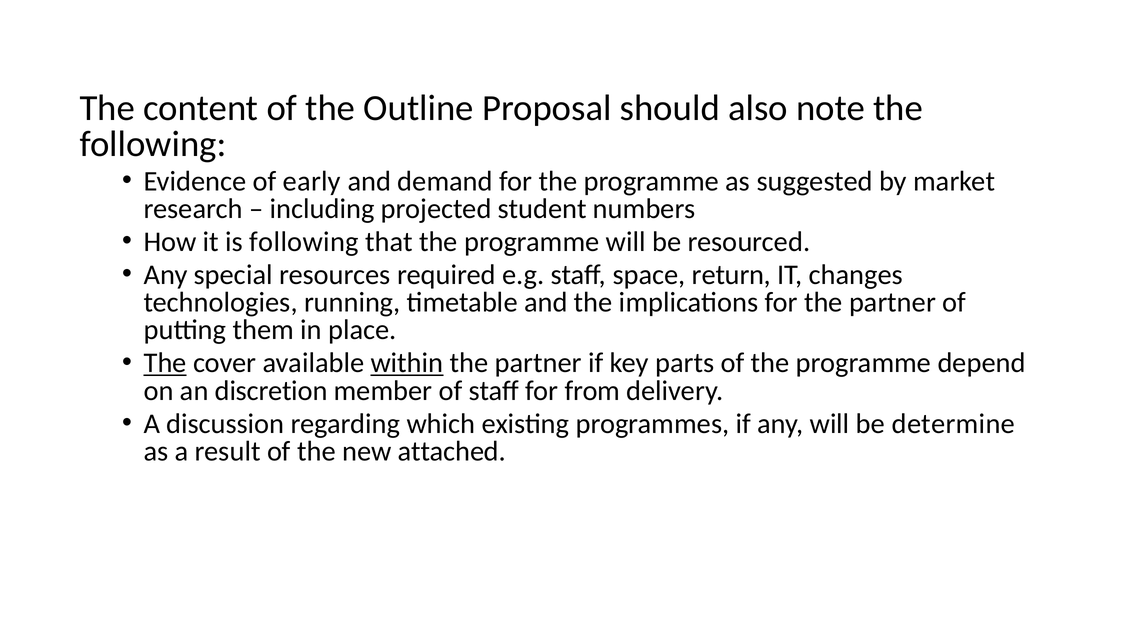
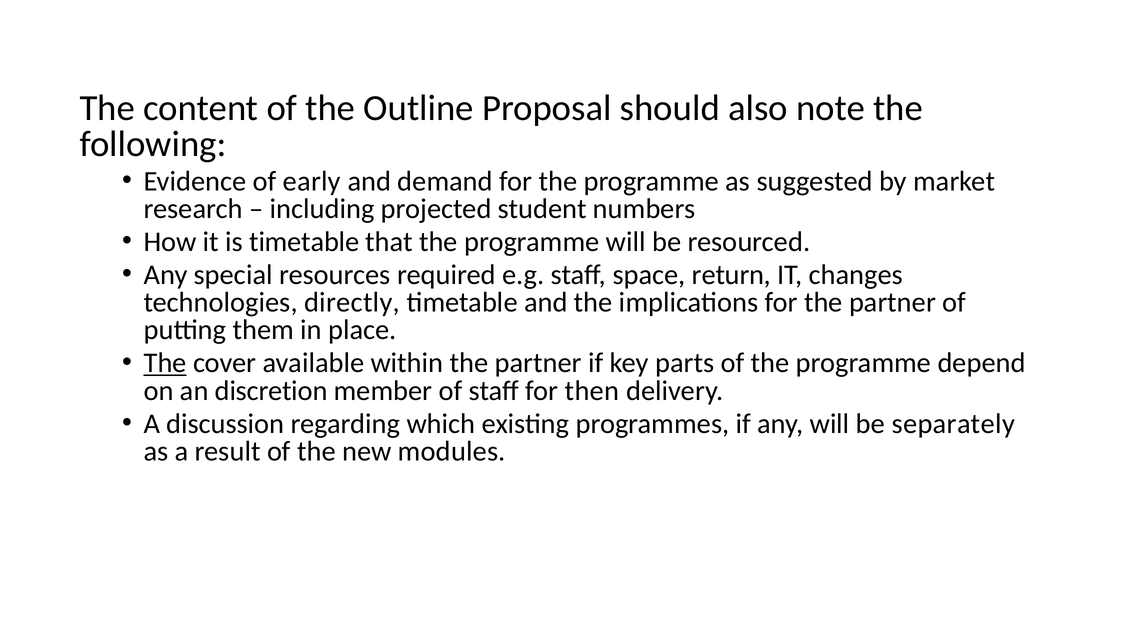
is following: following -> timetable
running: running -> directly
within underline: present -> none
from: from -> then
determine: determine -> separately
attached: attached -> modules
